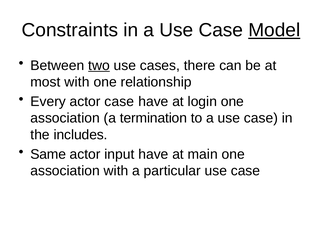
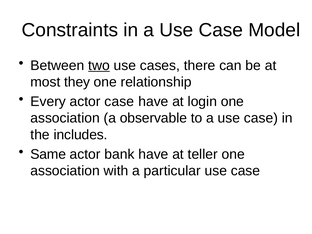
Model underline: present -> none
most with: with -> they
termination: termination -> observable
input: input -> bank
main: main -> teller
